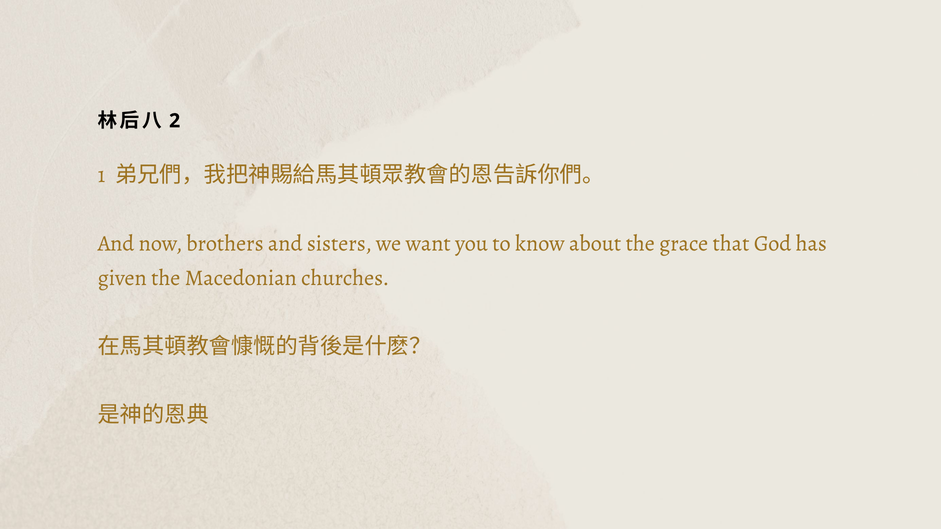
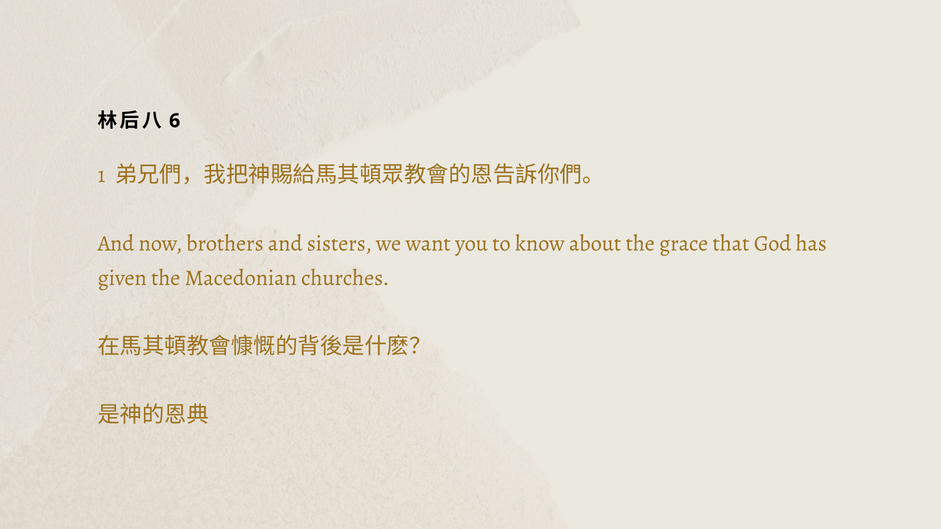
2: 2 -> 6
